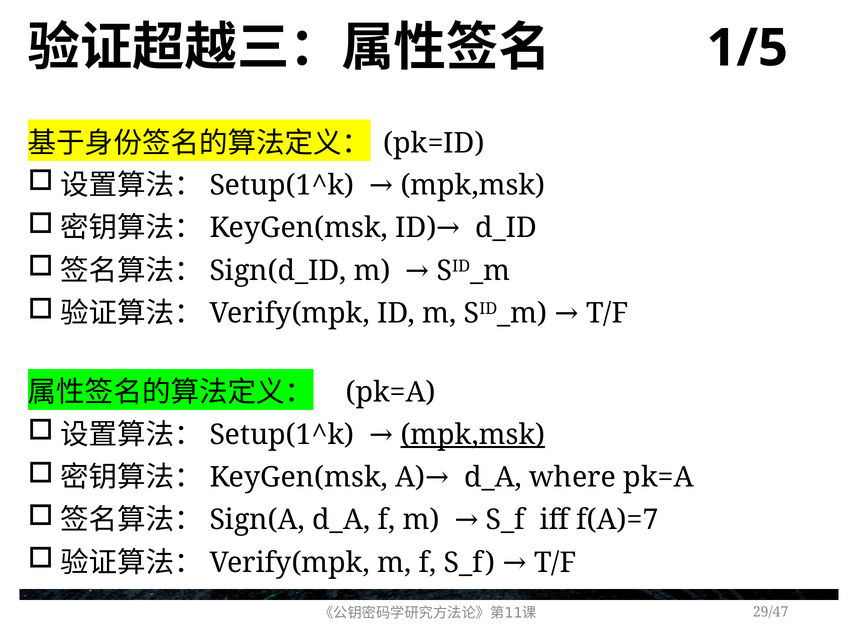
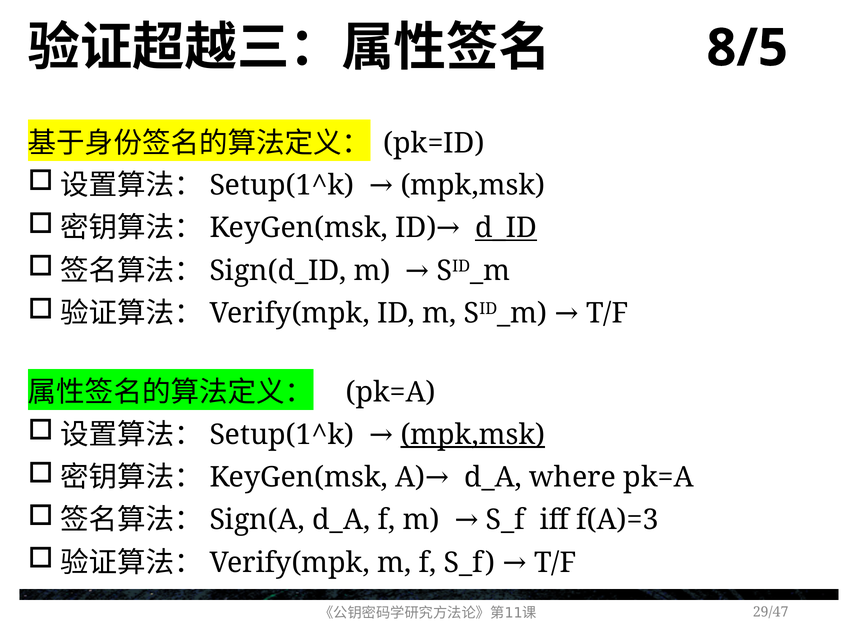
1/5: 1/5 -> 8/5
d_ID underline: none -> present
f(A)=7: f(A)=7 -> f(A)=3
